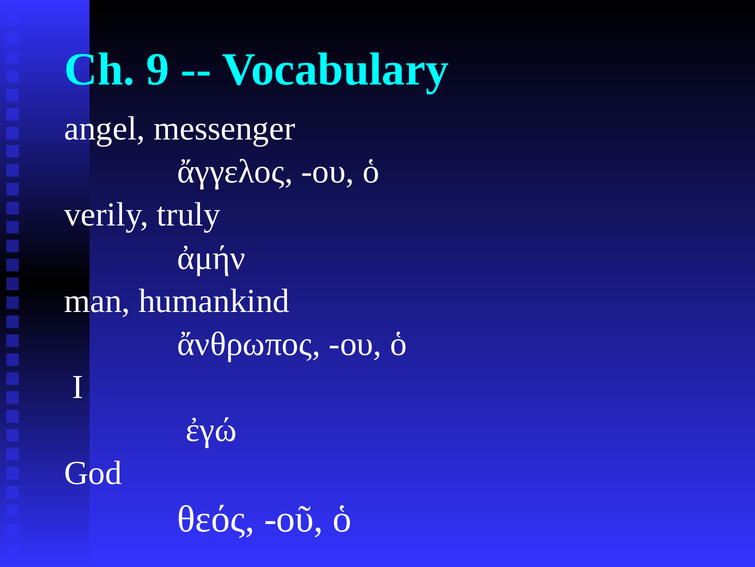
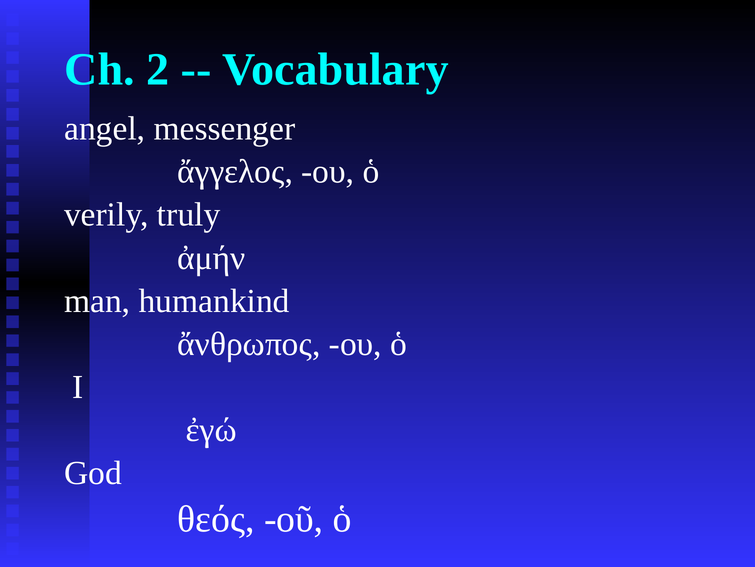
9: 9 -> 2
